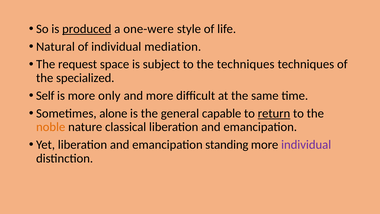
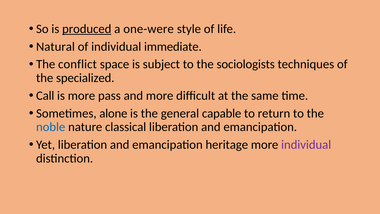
mediation: mediation -> immediate
request: request -> conflict
the techniques: techniques -> sociologists
Self: Self -> Call
only: only -> pass
return underline: present -> none
noble colour: orange -> blue
standing: standing -> heritage
